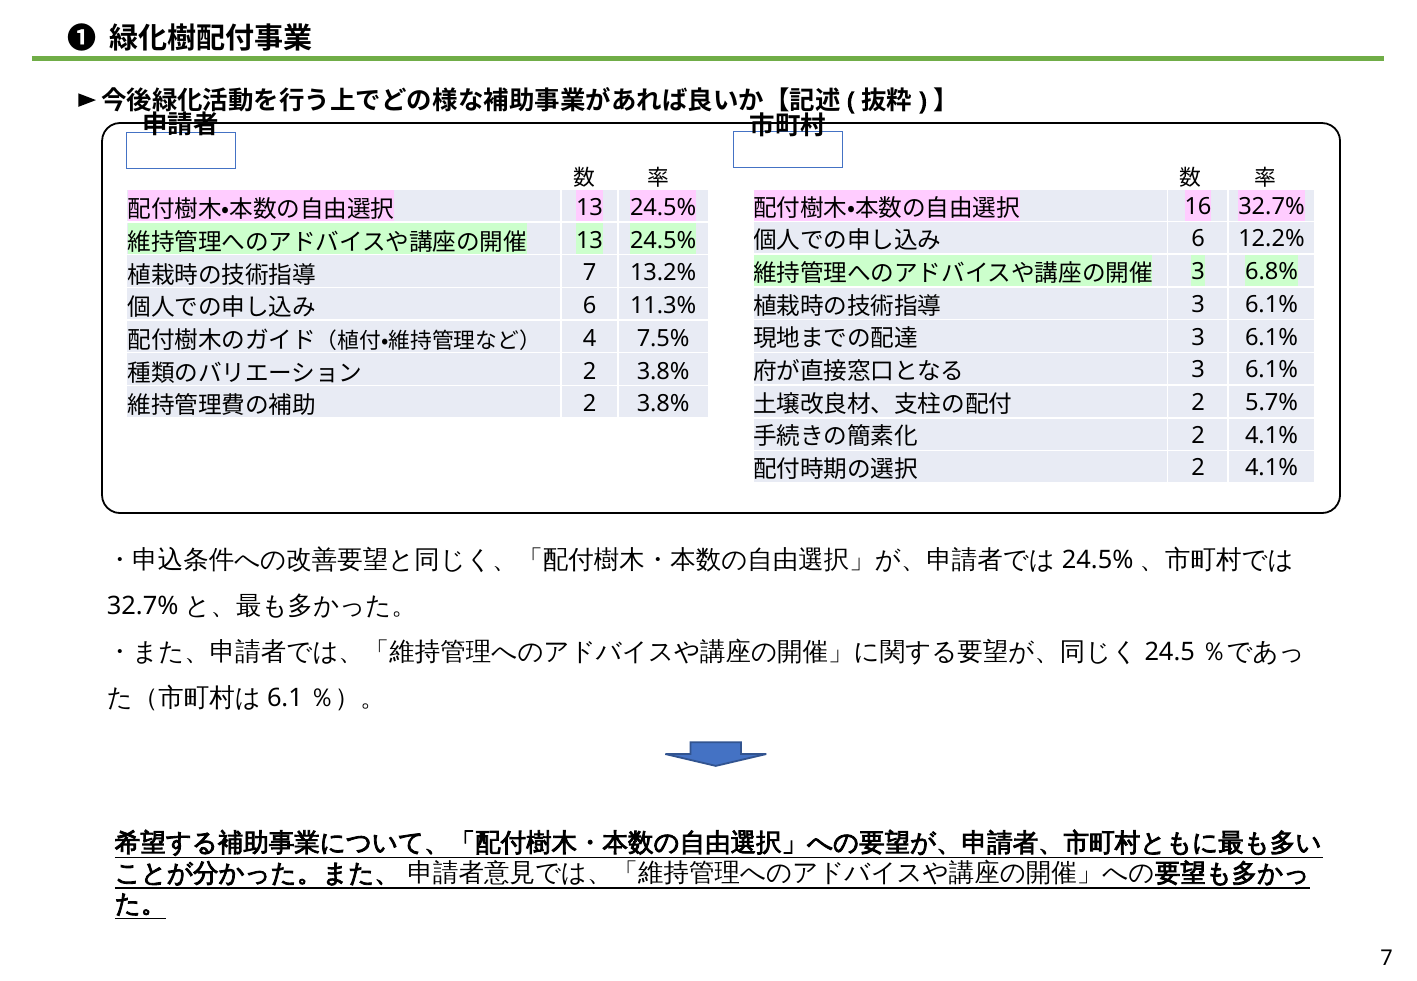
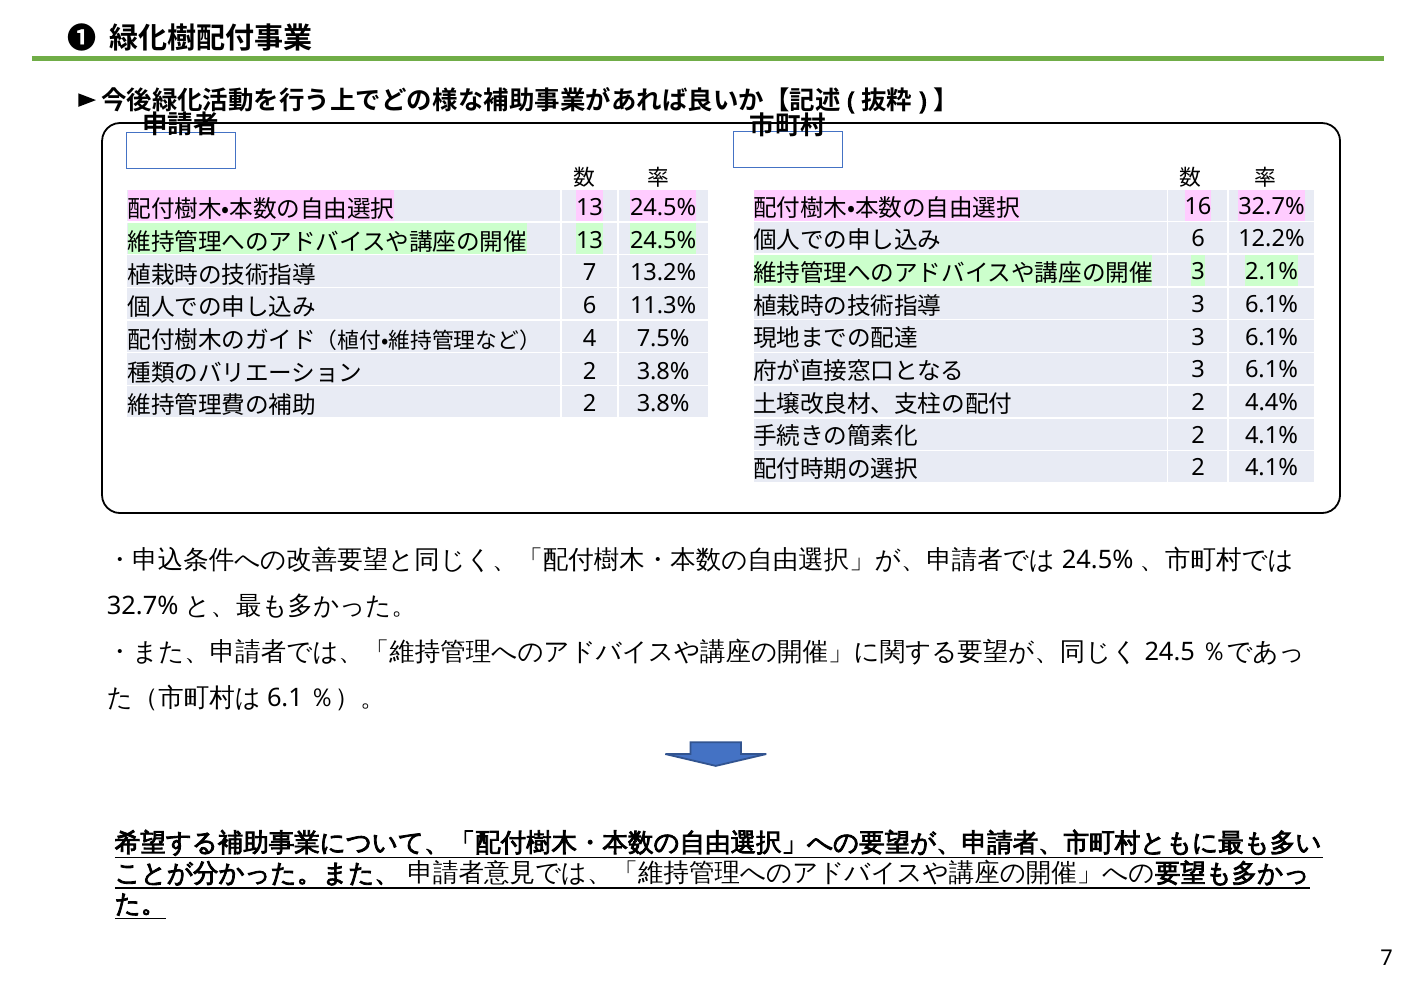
6.8%: 6.8% -> 2.1%
5.7%: 5.7% -> 4.4%
